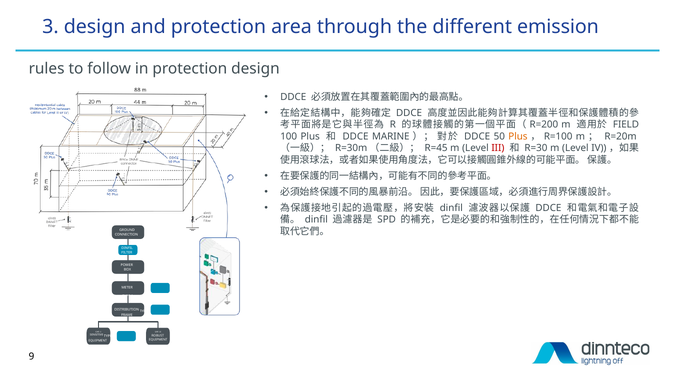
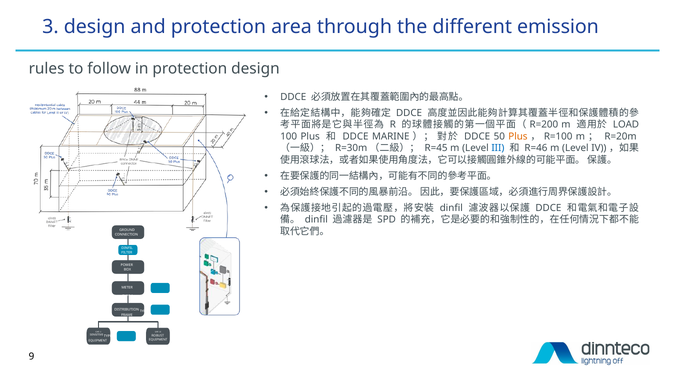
FIELD: FIELD -> LOAD
III colour: red -> blue
R=30: R=30 -> R=46
